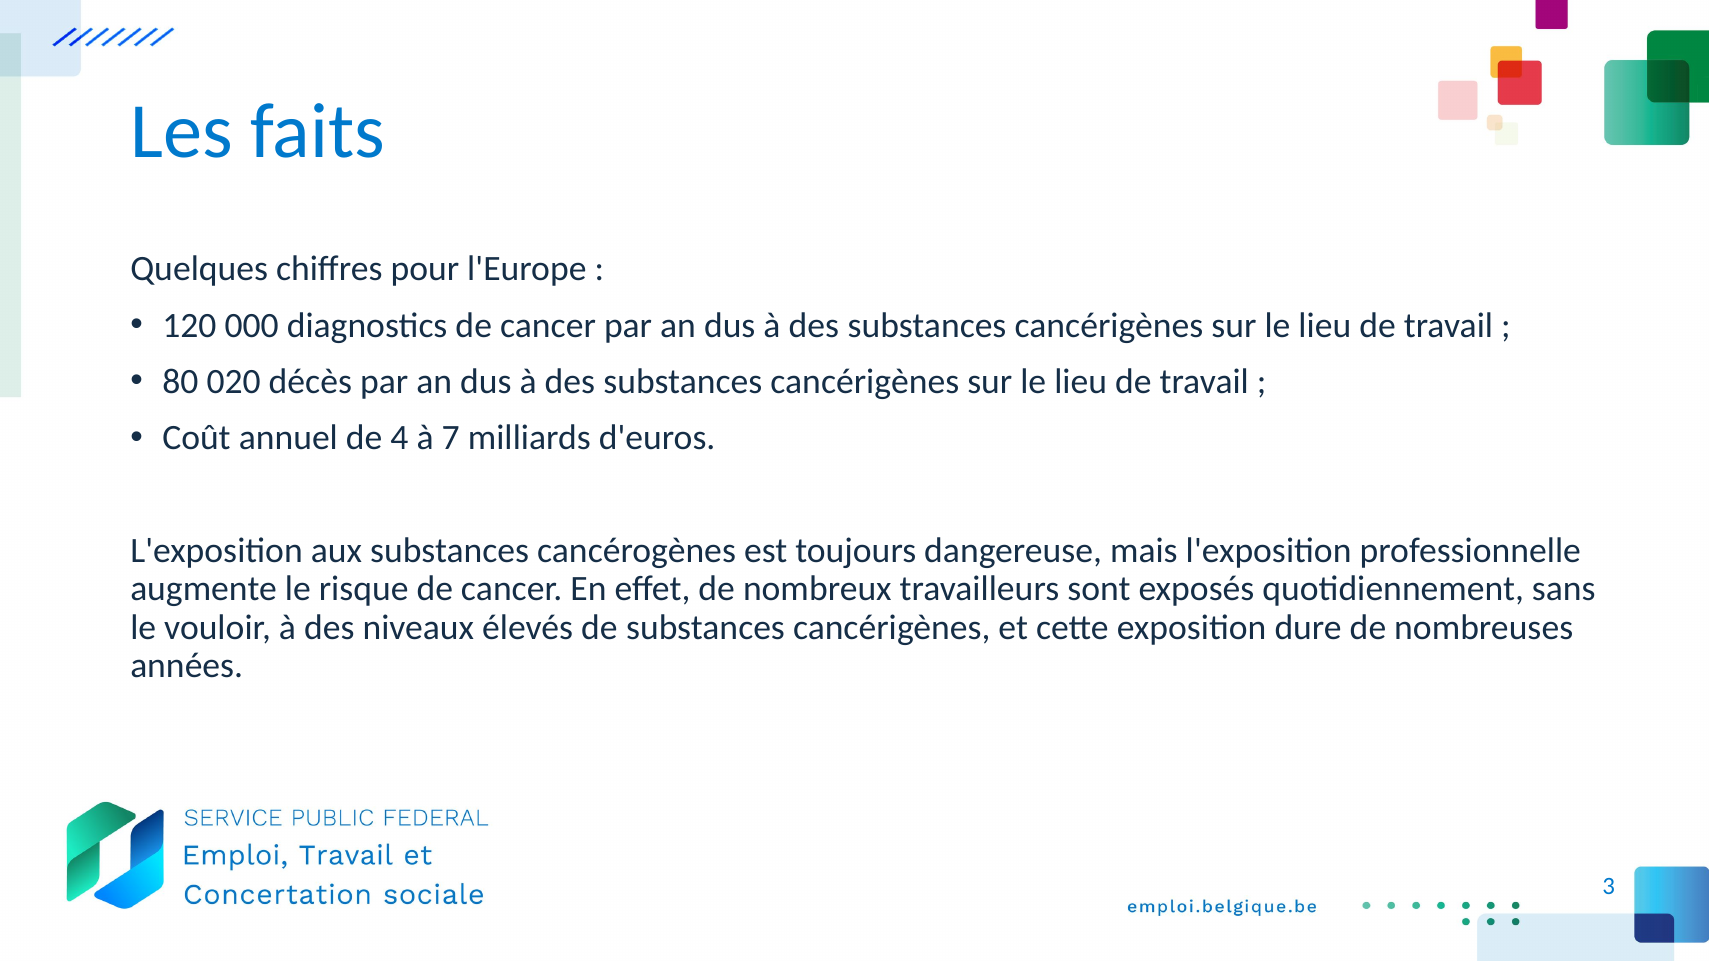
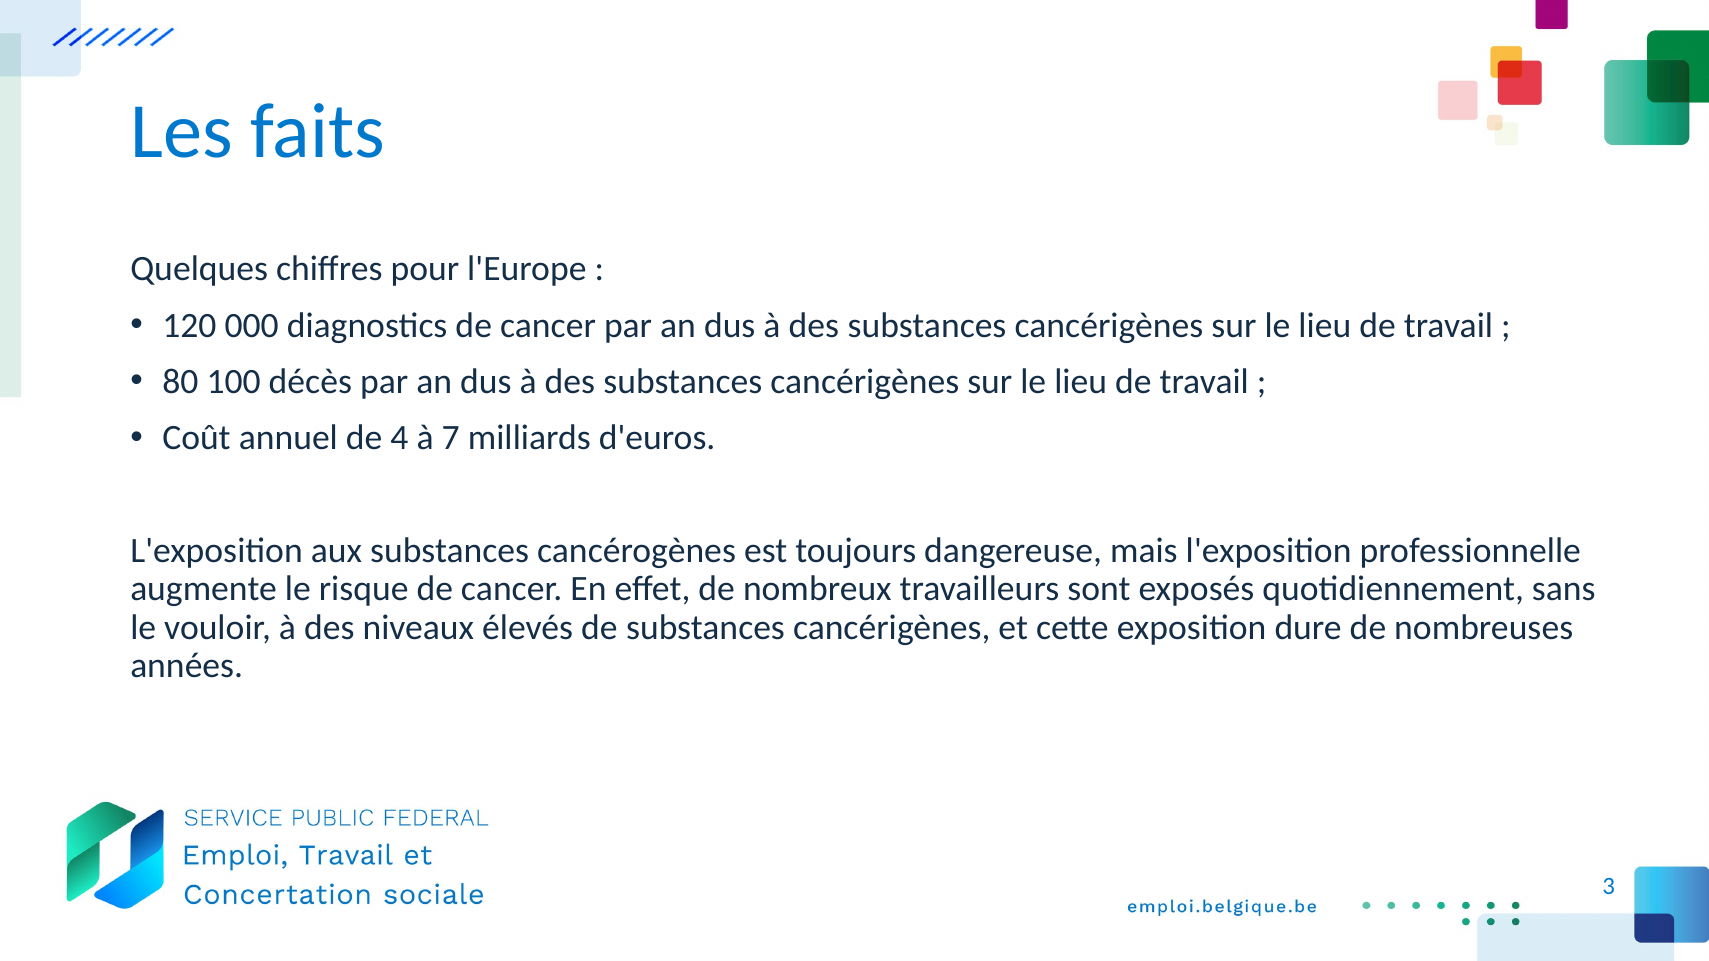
020: 020 -> 100
